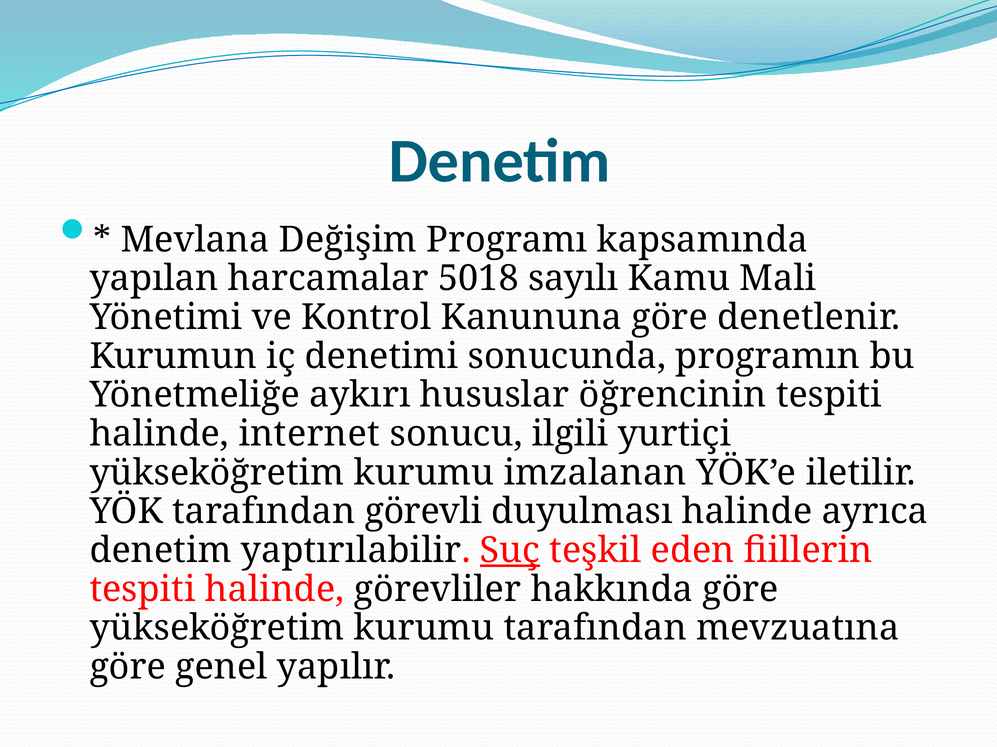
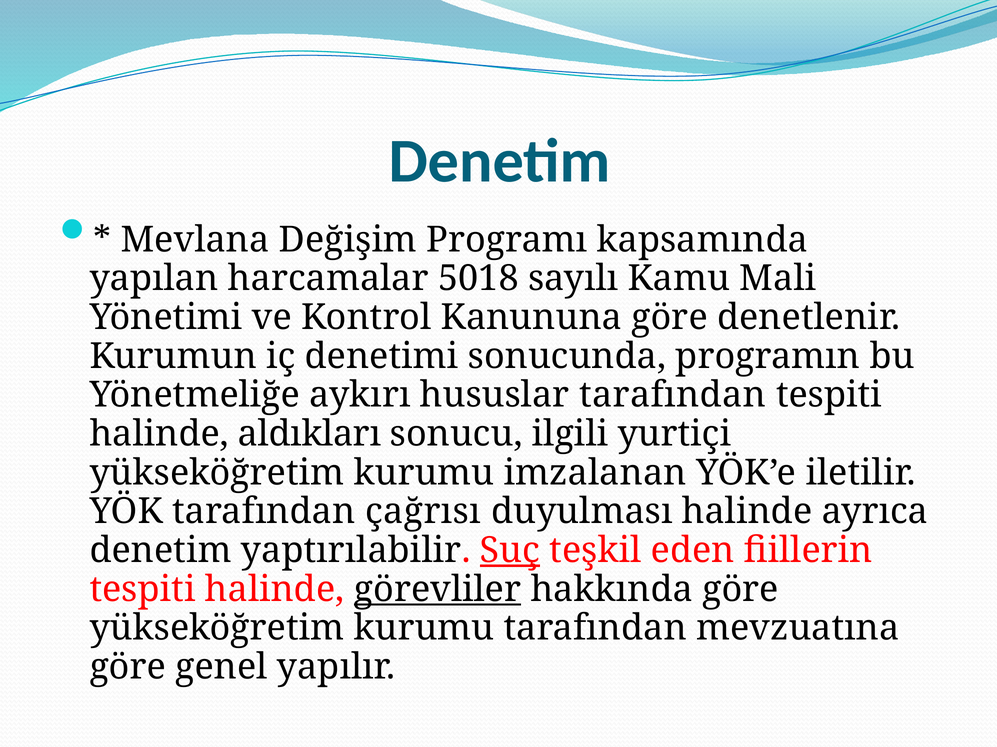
hususlar öğrencinin: öğrencinin -> tarafından
internet: internet -> aldıkları
görevli: görevli -> çağrısı
görevliler underline: none -> present
